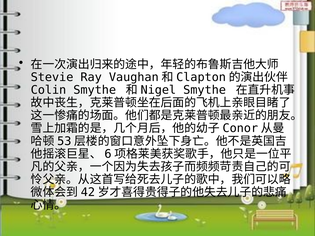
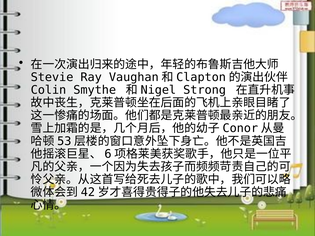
Smythe at (205, 90): Smythe -> Strong
